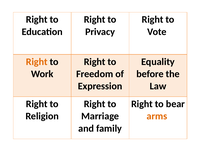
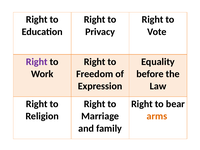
Right at (37, 62) colour: orange -> purple
